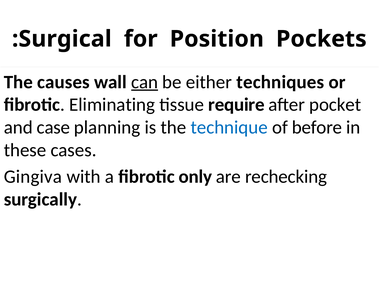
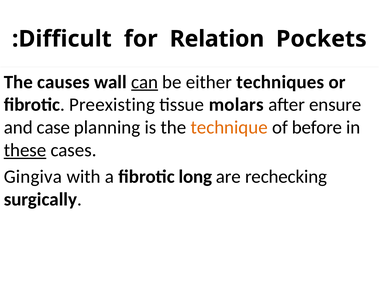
Surgical: Surgical -> Difficult
Position: Position -> Relation
Eliminating: Eliminating -> Preexisting
require: require -> molars
pocket: pocket -> ensure
technique colour: blue -> orange
these underline: none -> present
only: only -> long
